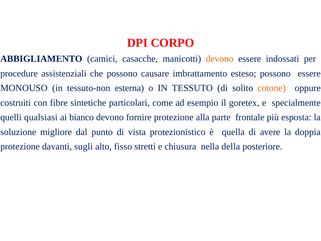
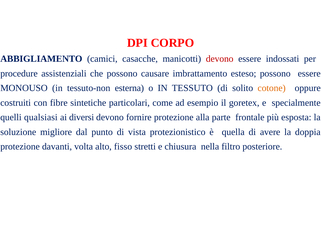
devono at (220, 59) colour: orange -> red
bianco: bianco -> diversi
sugli: sugli -> volta
della: della -> filtro
